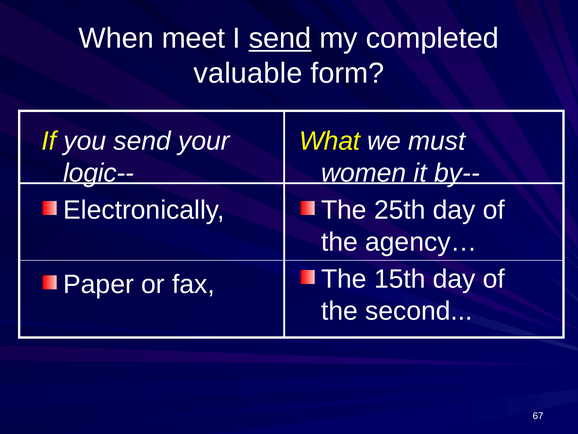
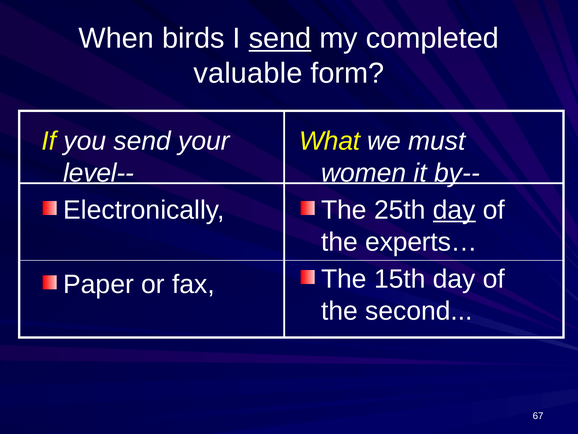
meet: meet -> birds
logic--: logic-- -> level--
day at (454, 210) underline: none -> present
agency…: agency… -> experts…
